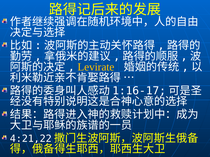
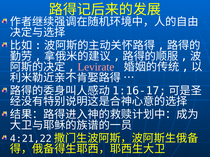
Levirate colour: yellow -> pink
